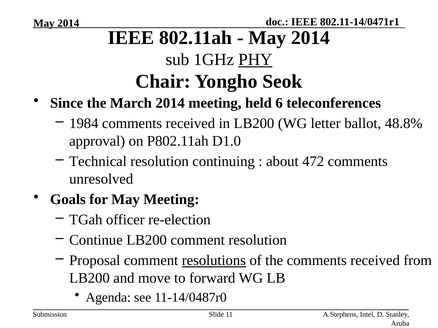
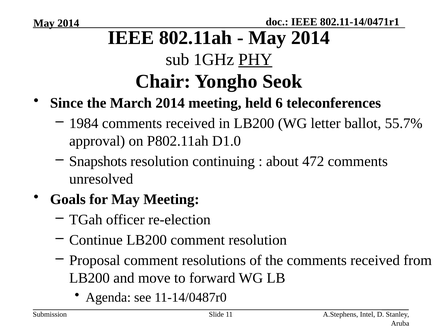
48.8%: 48.8% -> 55.7%
Technical: Technical -> Snapshots
resolutions underline: present -> none
